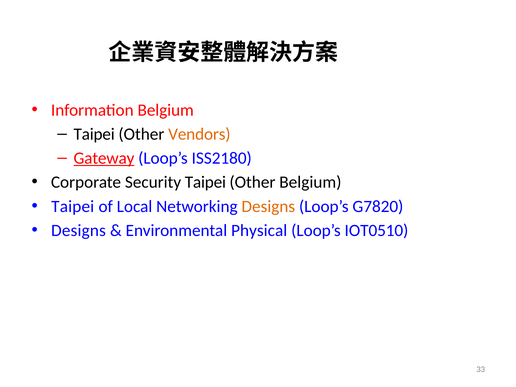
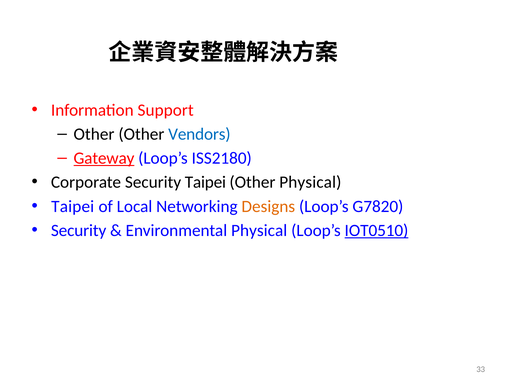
Information Belgium: Belgium -> Support
Taipei at (94, 134): Taipei -> Other
Vendors colour: orange -> blue
Other Belgium: Belgium -> Physical
Designs at (78, 230): Designs -> Security
IOT0510 underline: none -> present
